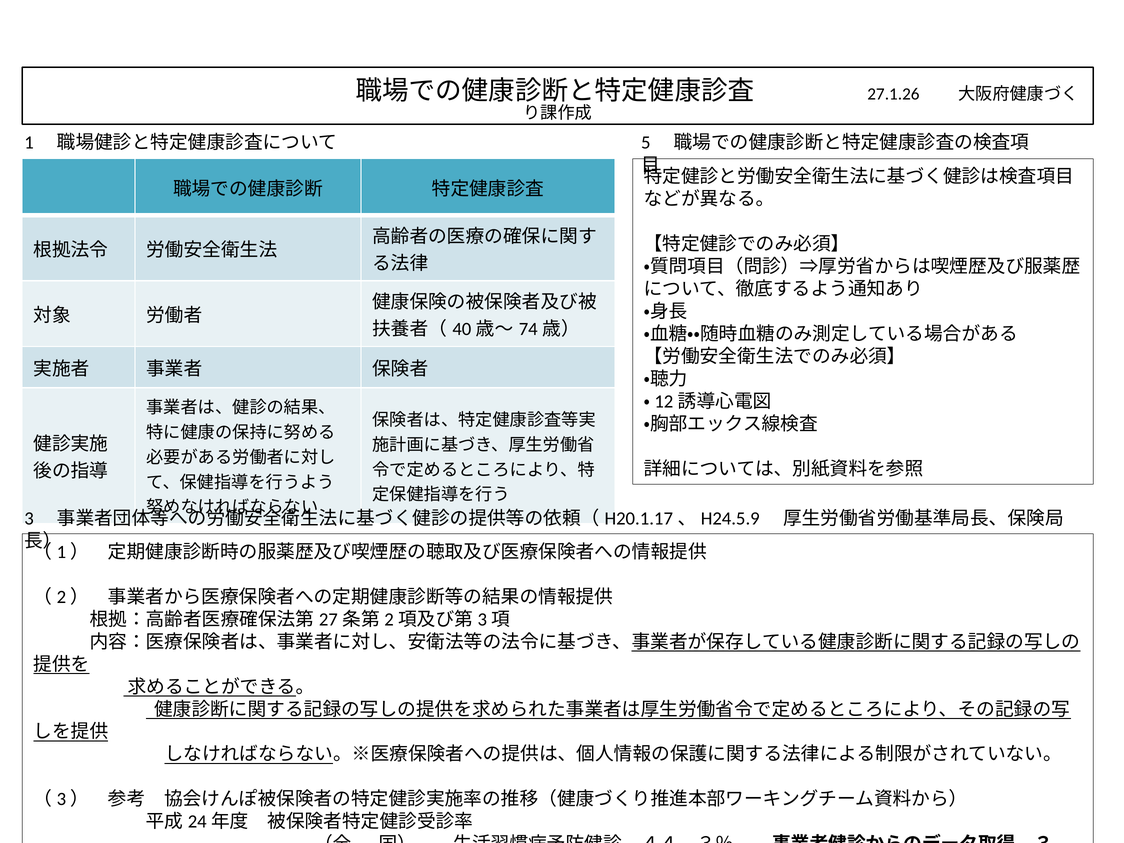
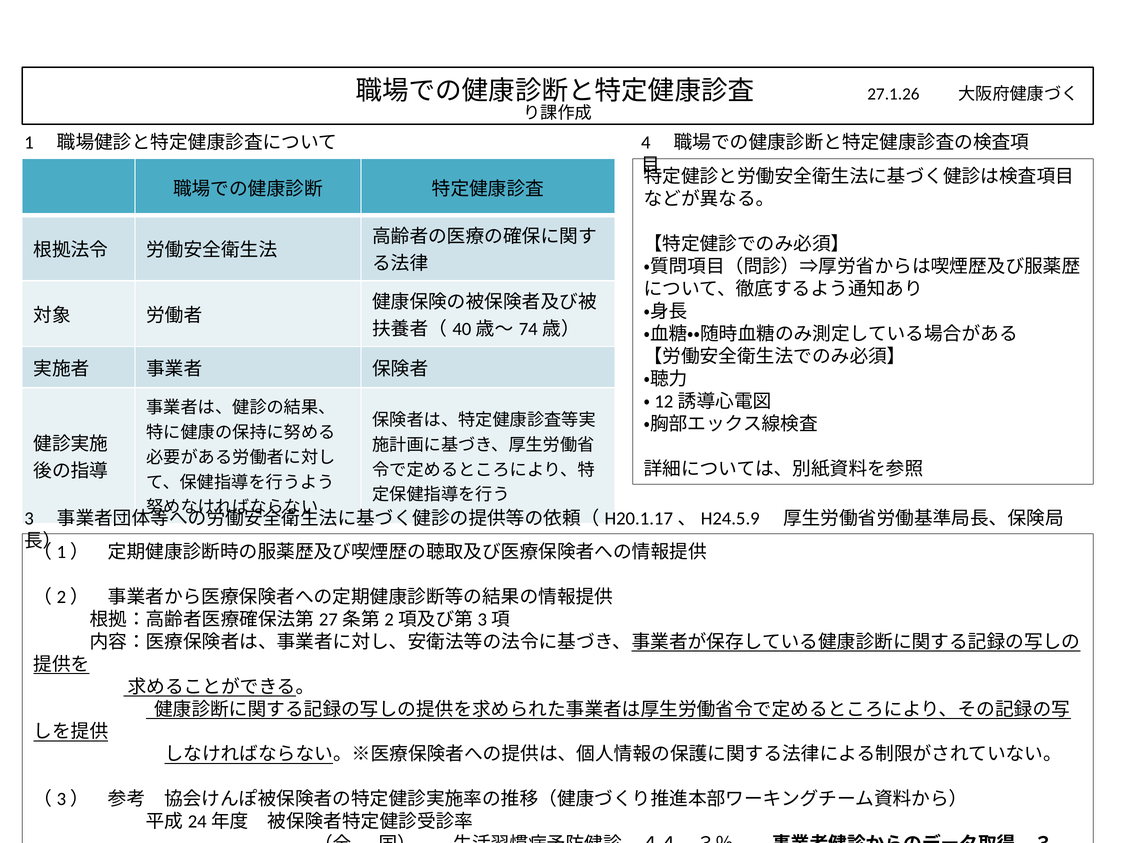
5: 5 -> 4
